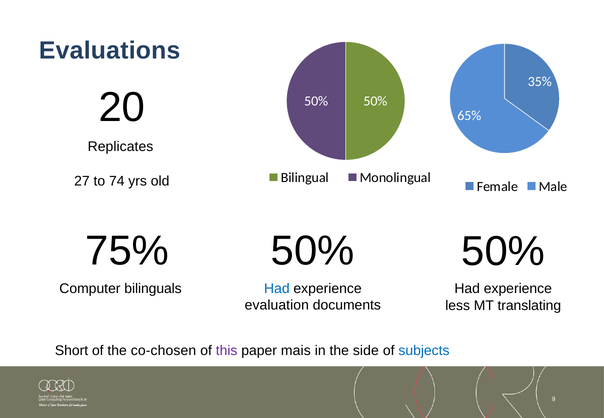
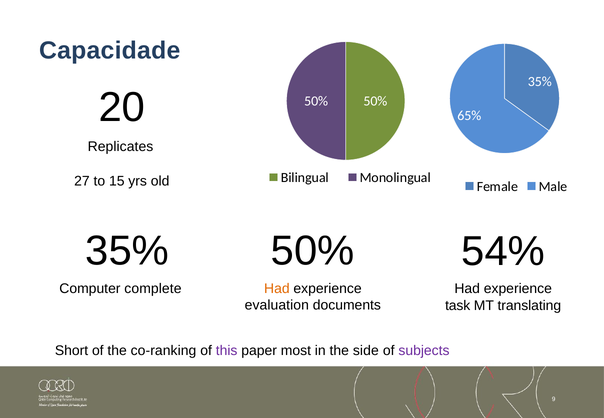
Evaluations: Evaluations -> Capacidade
74: 74 -> 15
75% at (127, 251): 75% -> 35%
50% at (503, 251): 50% -> 54%
Had at (277, 289) colour: blue -> orange
bilinguals: bilinguals -> complete
less: less -> task
co-chosen: co-chosen -> co-ranking
mais: mais -> most
subjects colour: blue -> purple
